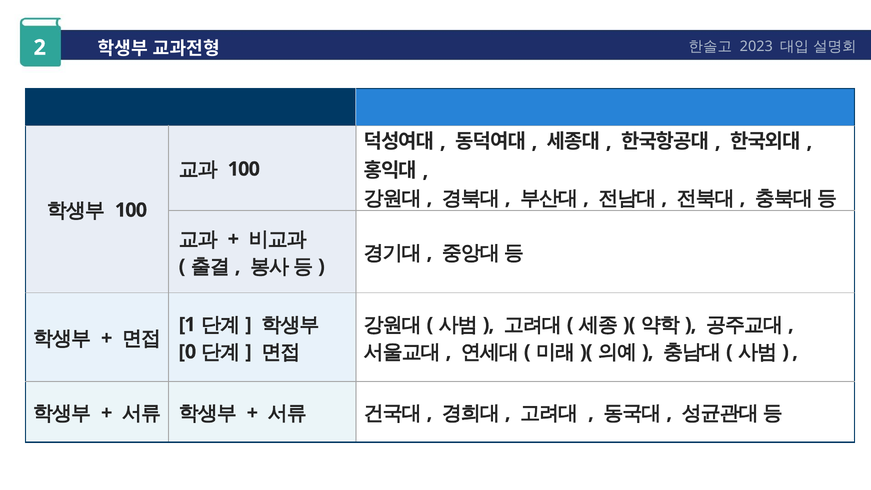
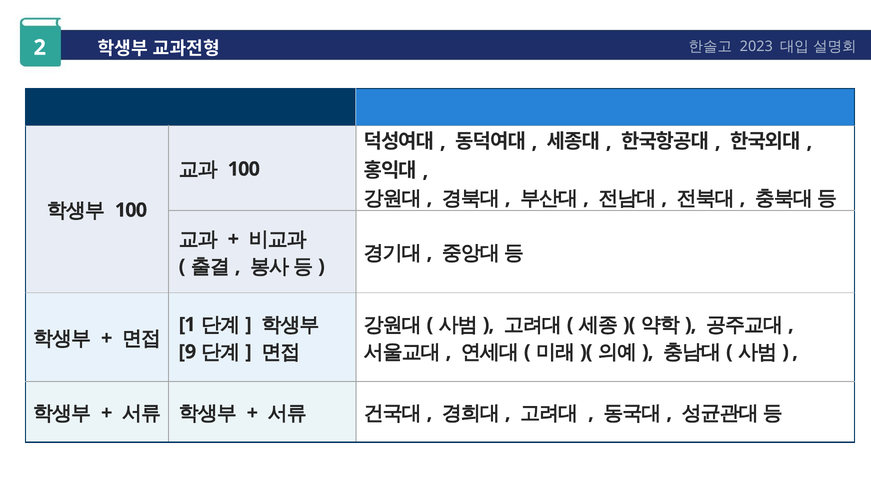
0: 0 -> 9
